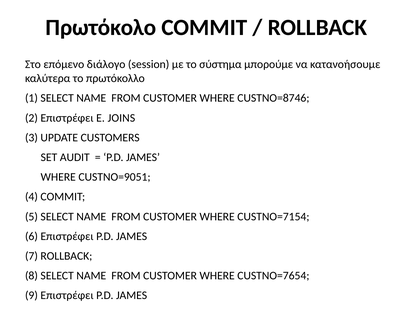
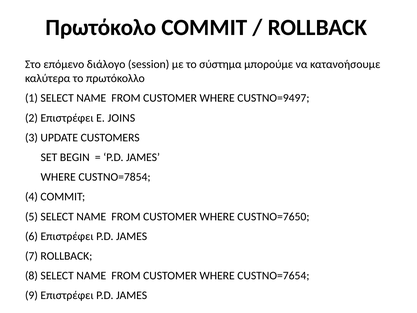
CUSTNO=8746: CUSTNO=8746 -> CUSTNO=9497
AUDIT: AUDIT -> BEGIN
CUSTNO=9051: CUSTNO=9051 -> CUSTNO=7854
CUSTNO=7154: CUSTNO=7154 -> CUSTNO=7650
